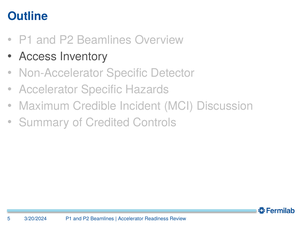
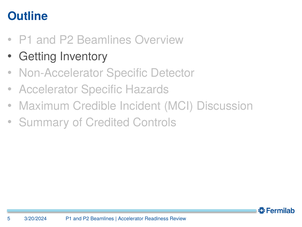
Access: Access -> Getting
